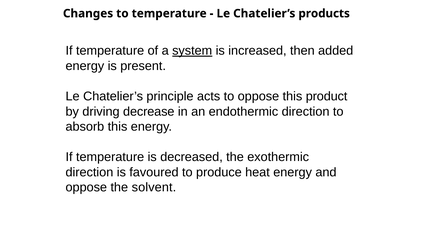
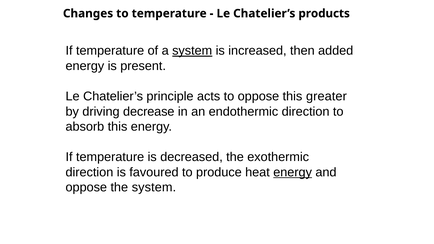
product: product -> greater
energy at (293, 172) underline: none -> present
the solvent: solvent -> system
